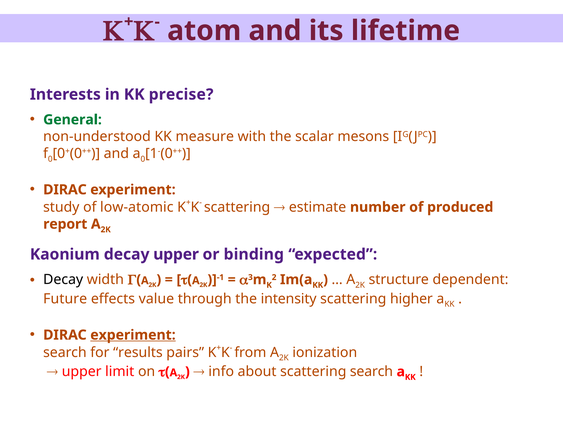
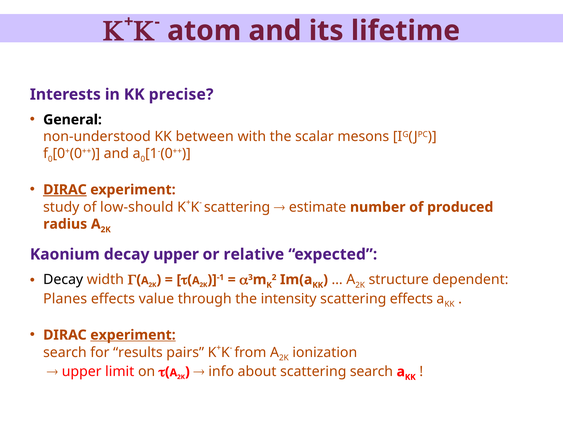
General colour: green -> black
measure: measure -> between
DIRAC at (65, 189) underline: none -> present
low-atomic: low-atomic -> low-should
report: report -> radius
binding: binding -> relative
Future: Future -> Planes
scattering higher: higher -> effects
